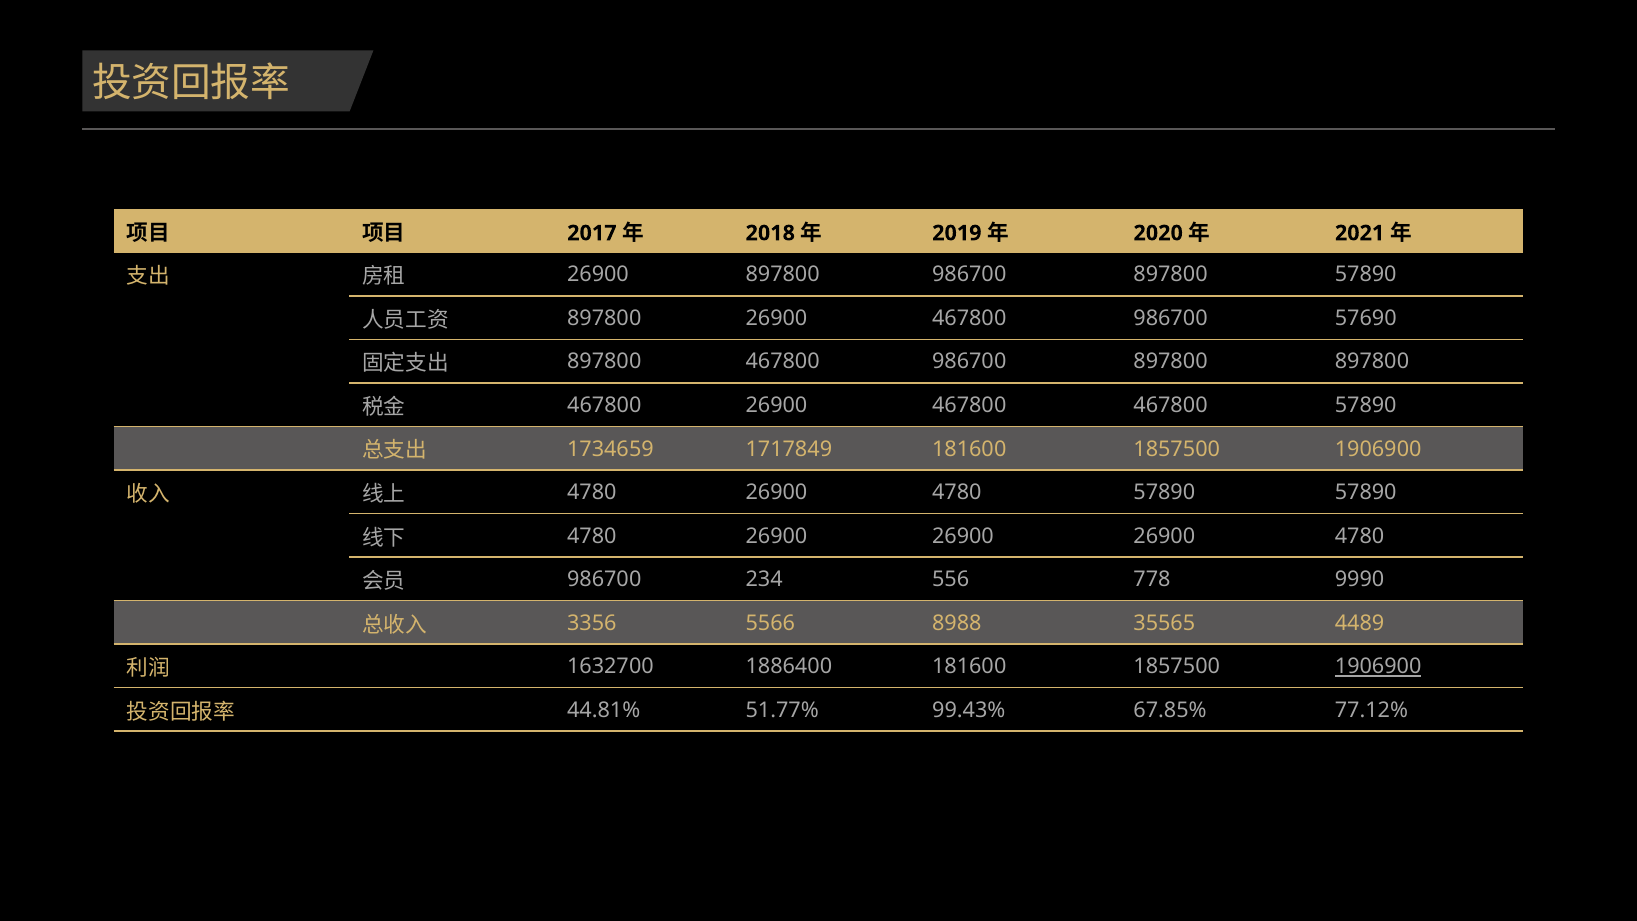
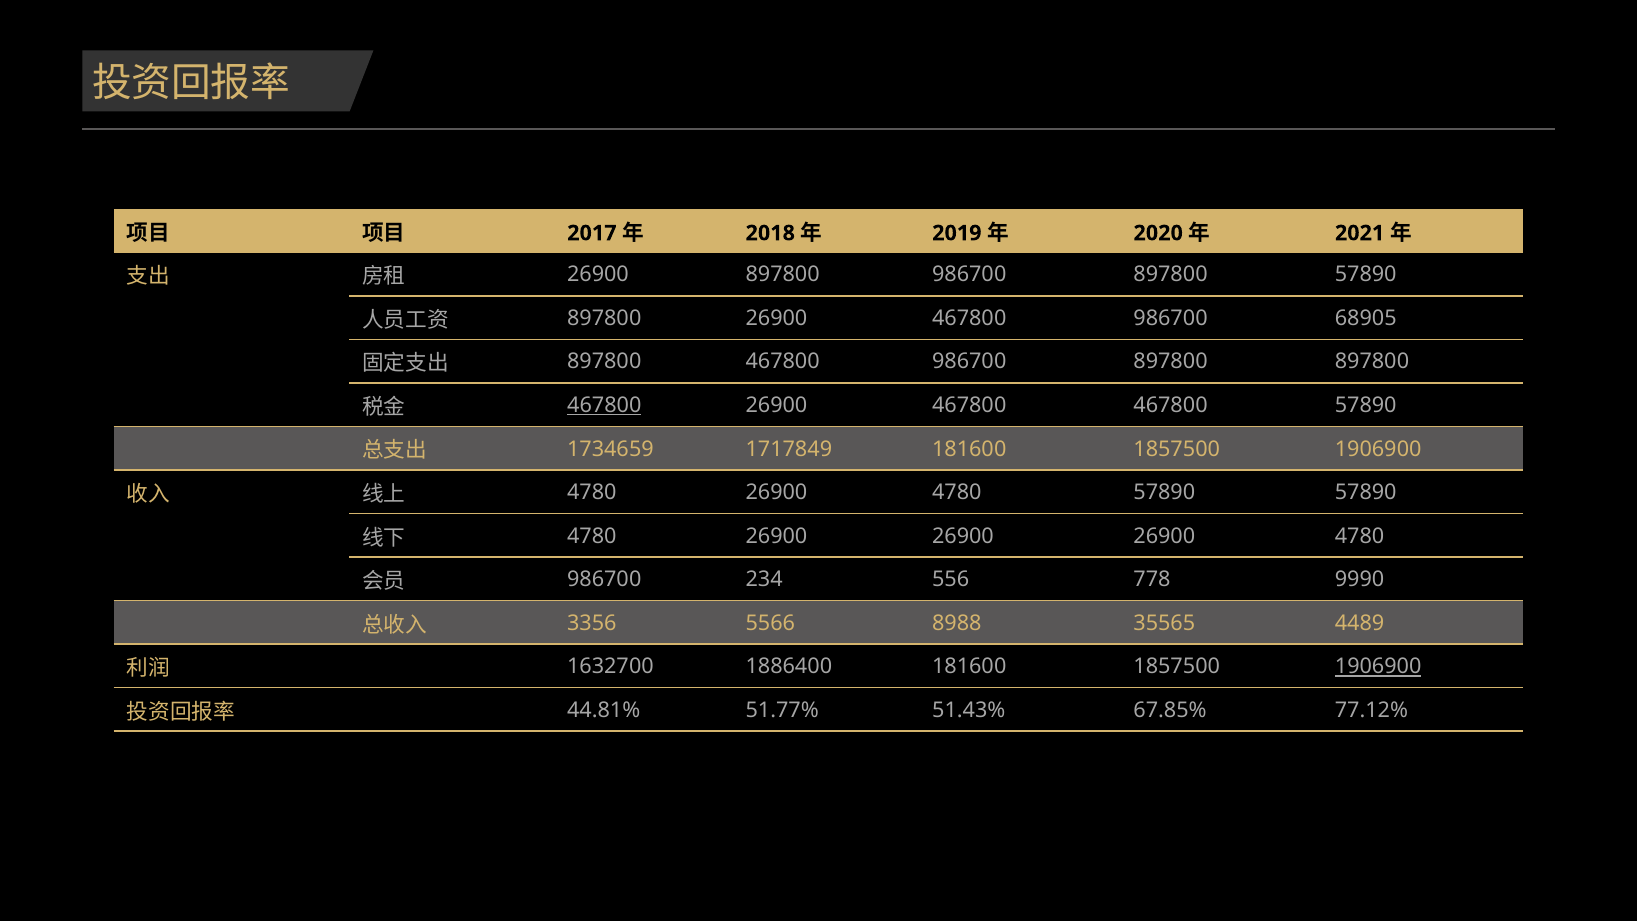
57690: 57690 -> 68905
467800 at (604, 405) underline: none -> present
99.43%: 99.43% -> 51.43%
